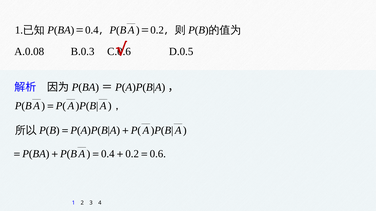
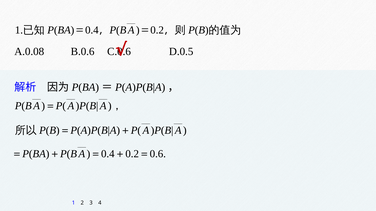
B.0.3: B.0.3 -> B.0.6
